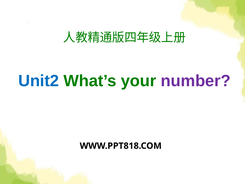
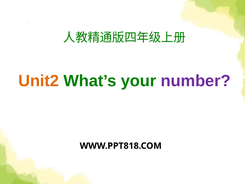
Unit2 colour: blue -> orange
